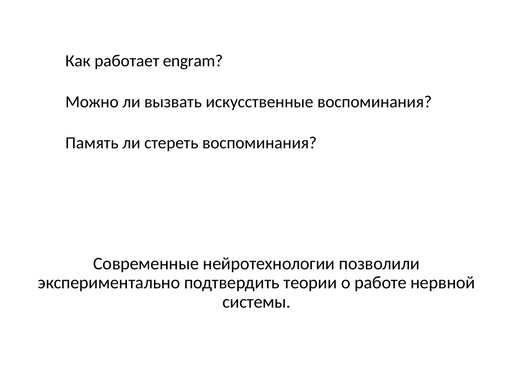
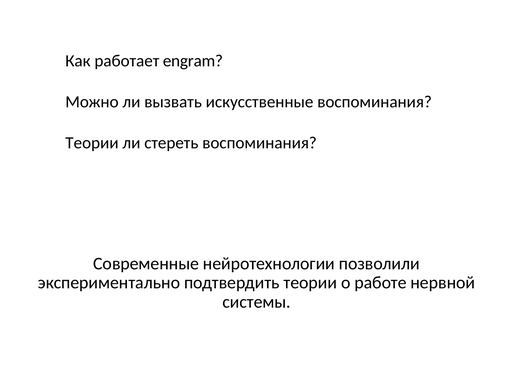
Память at (92, 143): Память -> Теории
